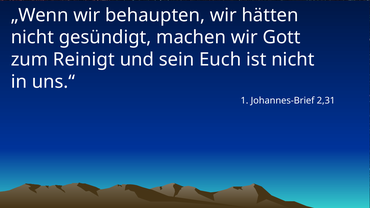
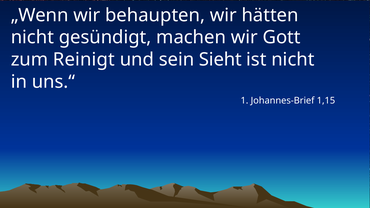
Euch: Euch -> Sieht
2,31: 2,31 -> 1,15
